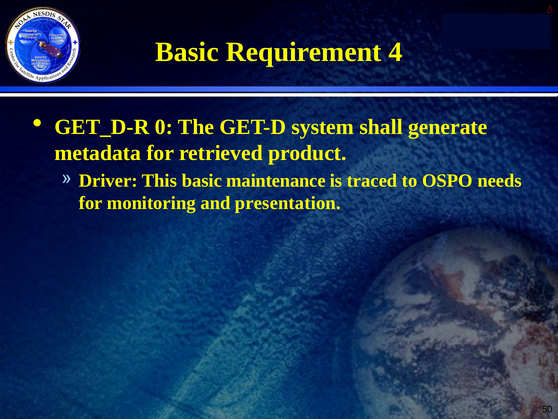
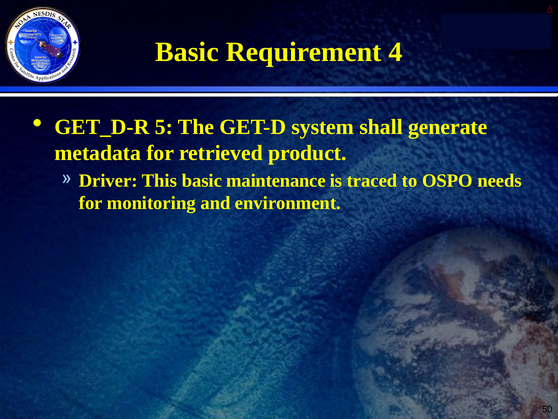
0: 0 -> 5
presentation: presentation -> environment
